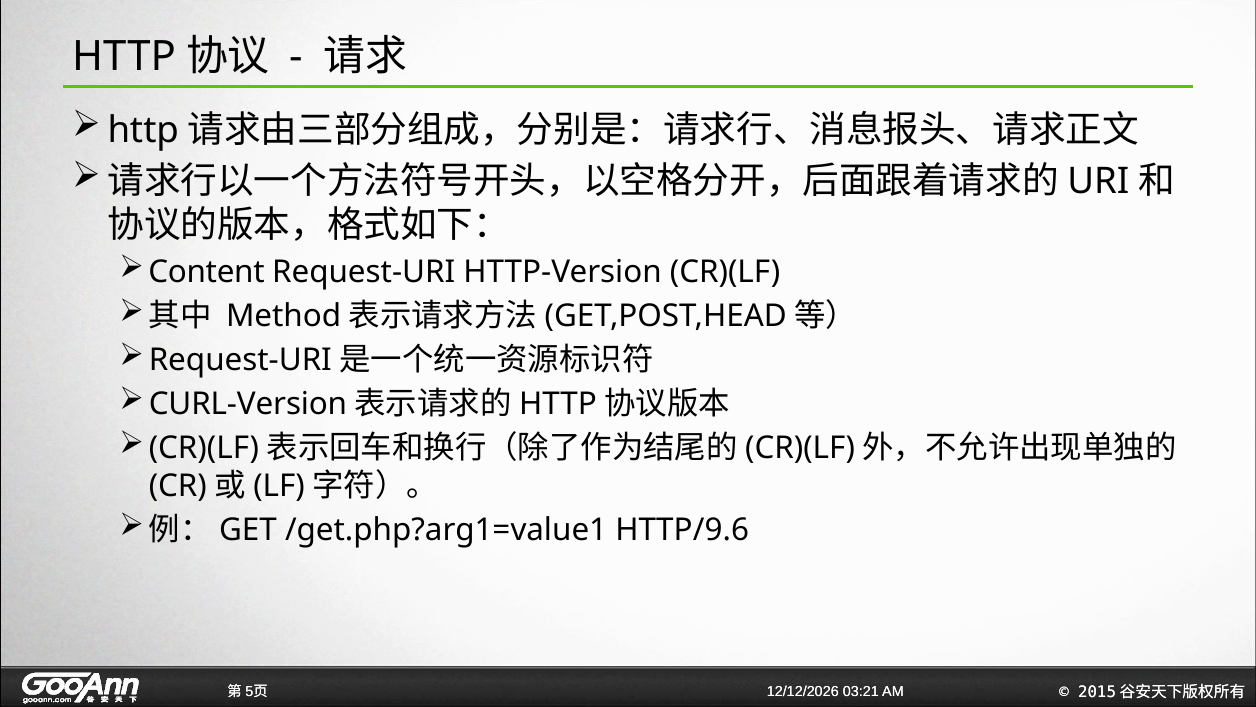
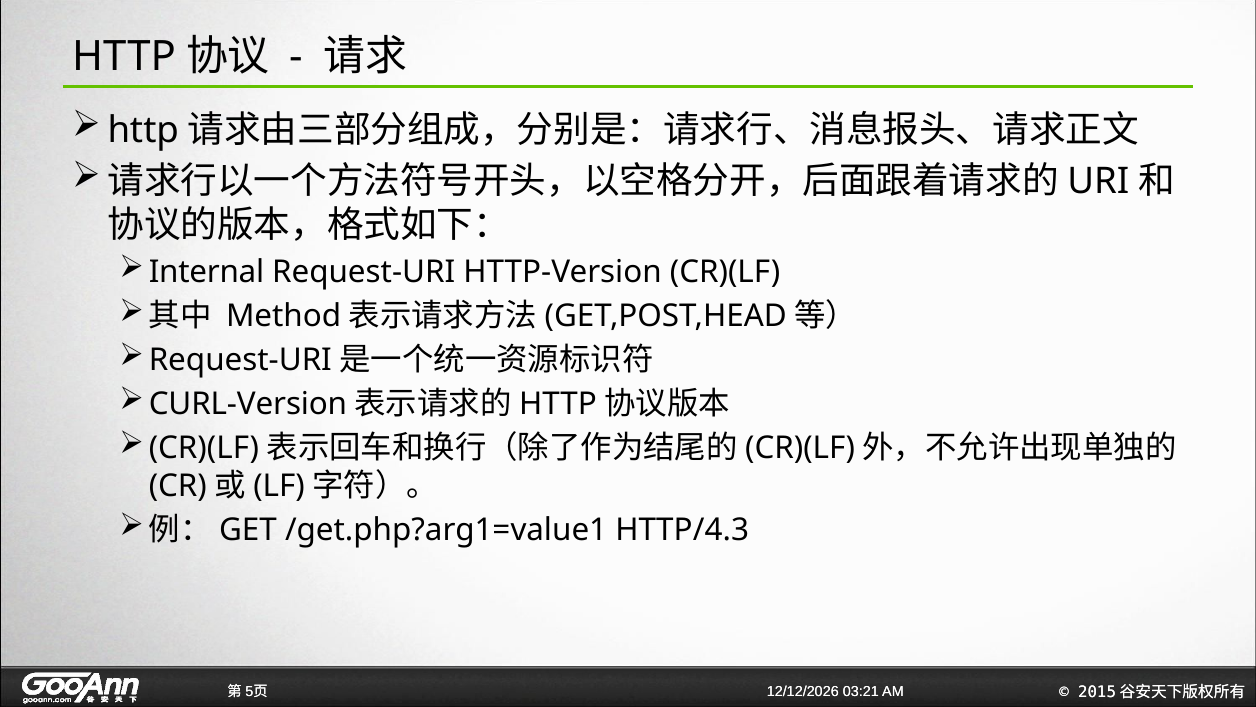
Content: Content -> Internal
HTTP/9.6: HTTP/9.6 -> HTTP/4.3
